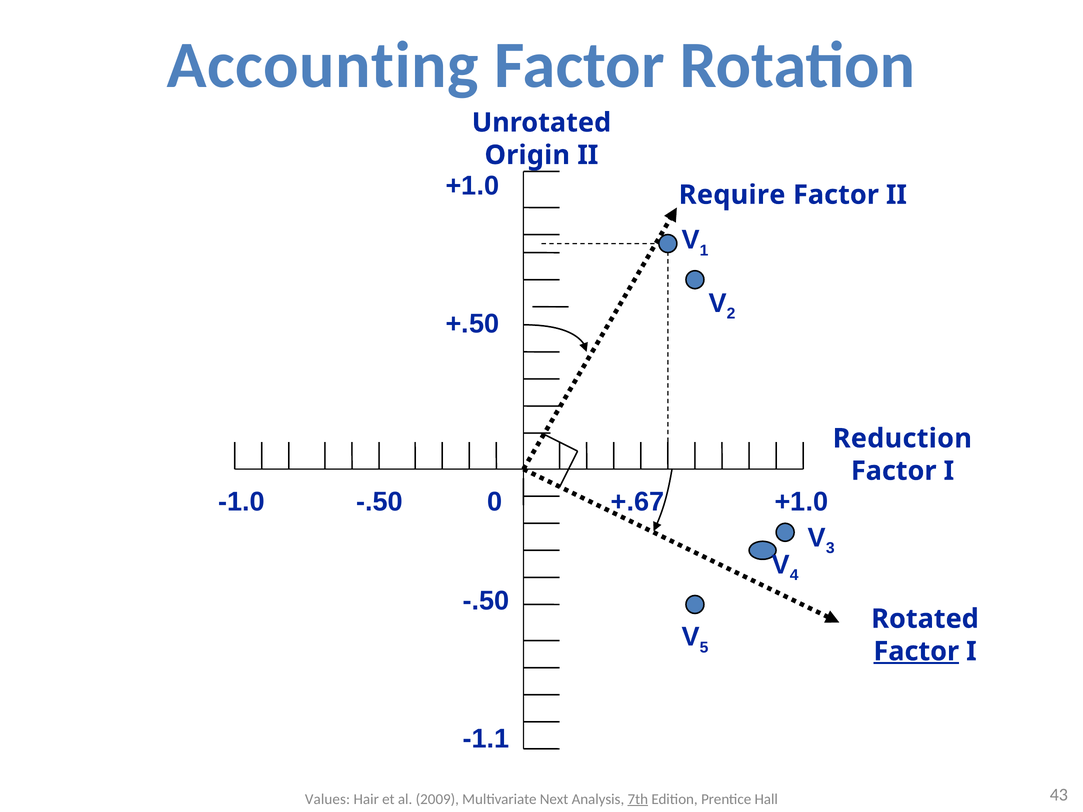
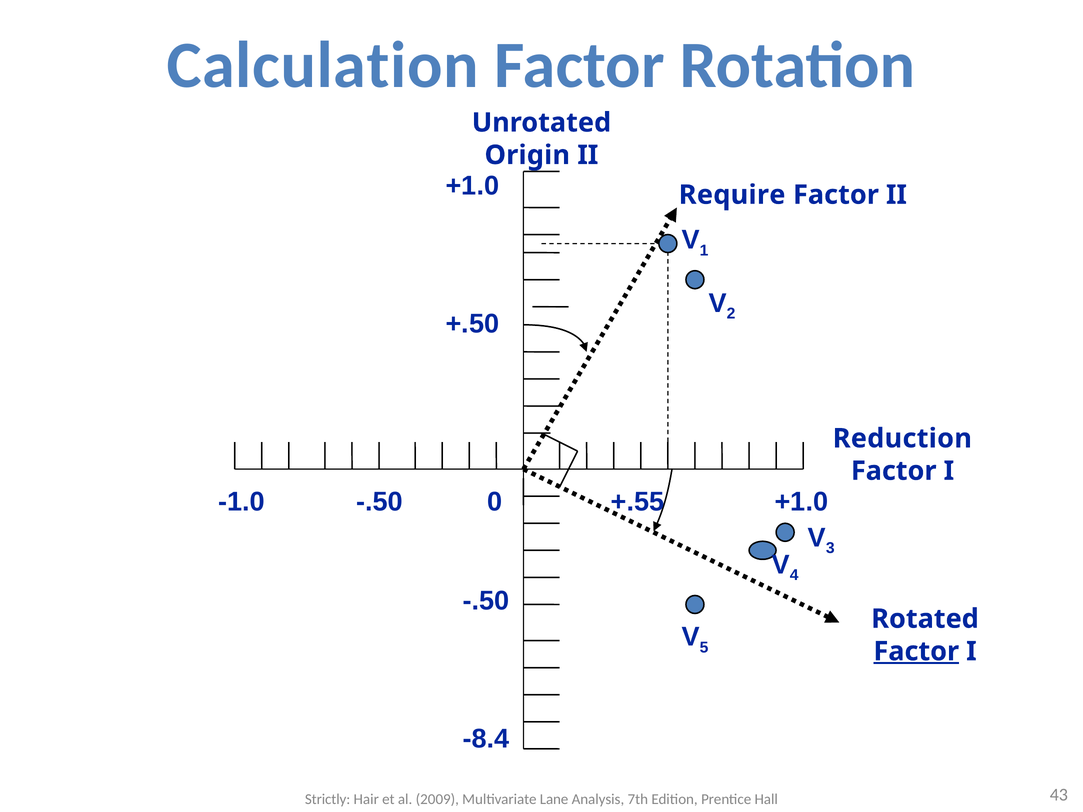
Accounting: Accounting -> Calculation
+.67: +.67 -> +.55
-1.1: -1.1 -> -8.4
Values: Values -> Strictly
Next: Next -> Lane
7th underline: present -> none
